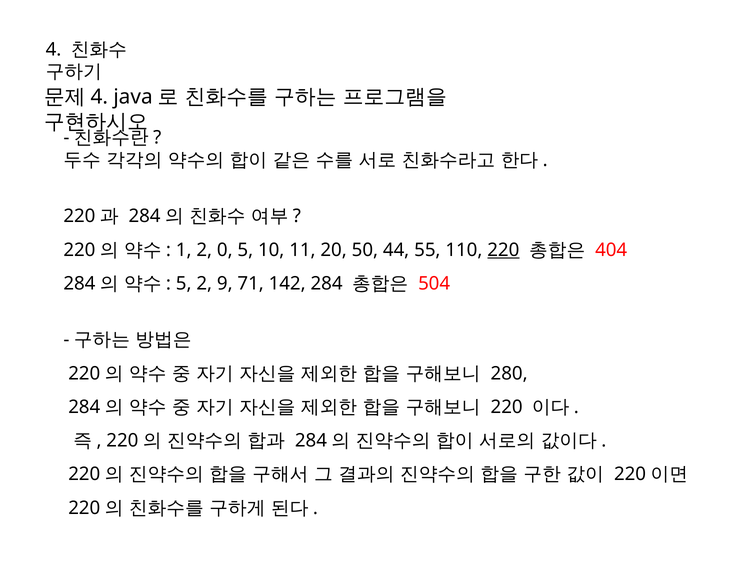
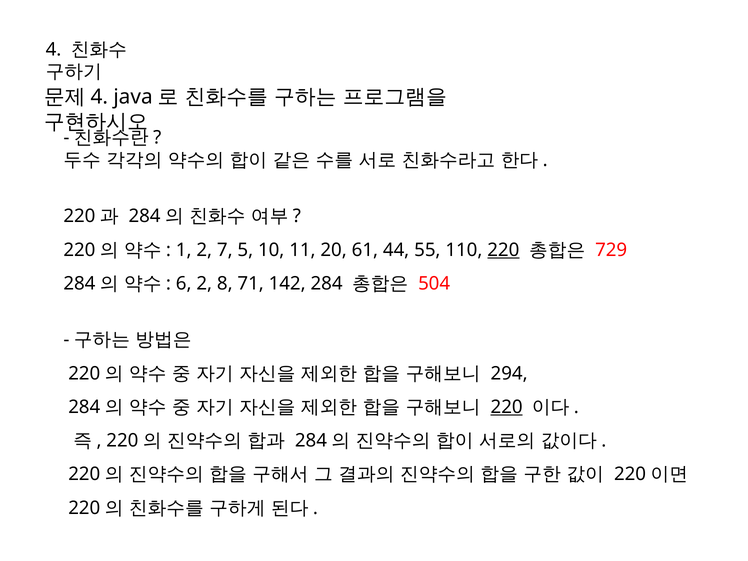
0: 0 -> 7
50: 50 -> 61
404: 404 -> 729
5 at (184, 284): 5 -> 6
9: 9 -> 8
280: 280 -> 294
220 at (507, 407) underline: none -> present
